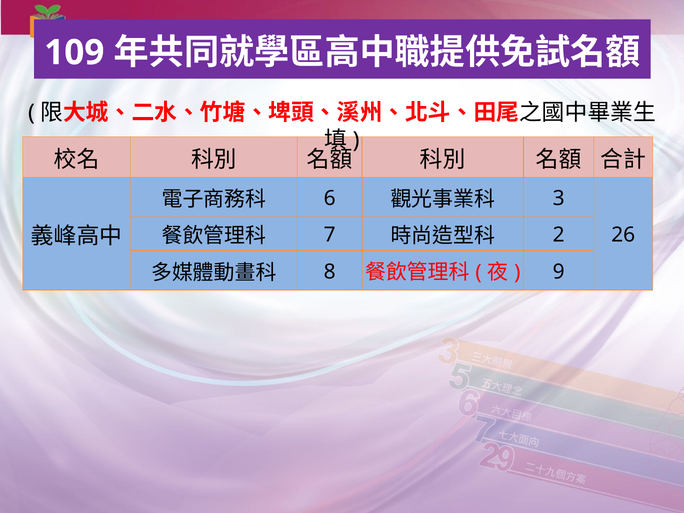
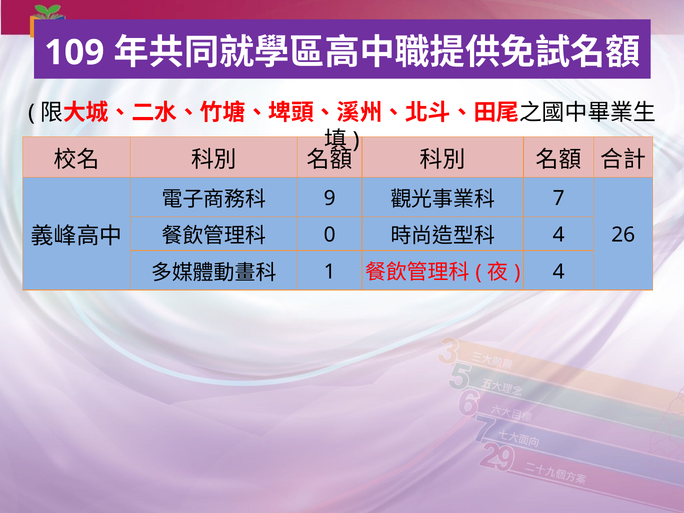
6: 6 -> 9
3: 3 -> 7
7: 7 -> 0
2 at (559, 235): 2 -> 4
8: 8 -> 1
9 at (559, 272): 9 -> 4
